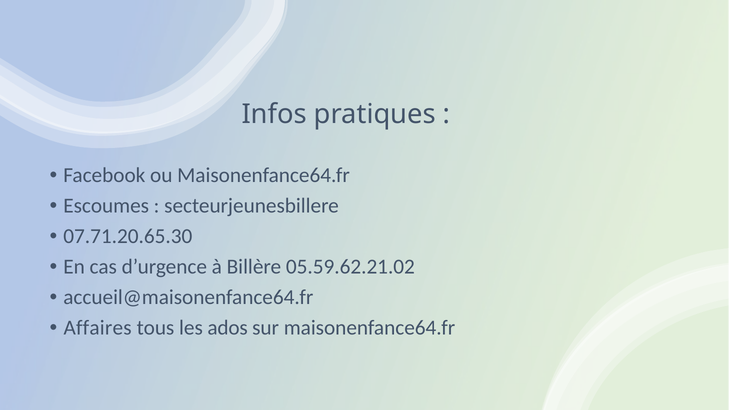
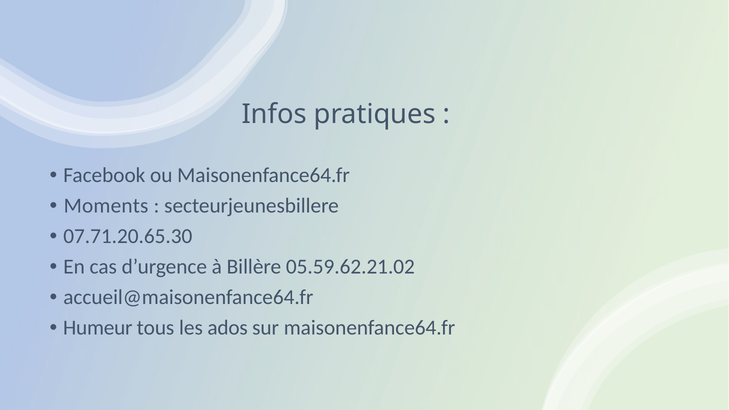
Escoumes: Escoumes -> Moments
Affaires: Affaires -> Humeur
